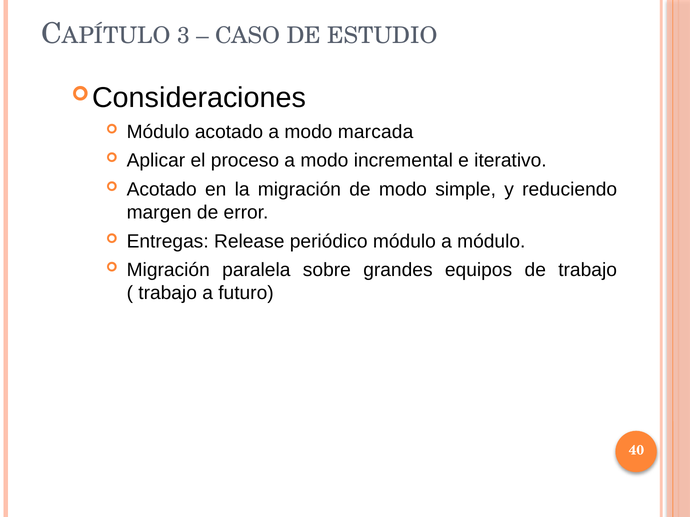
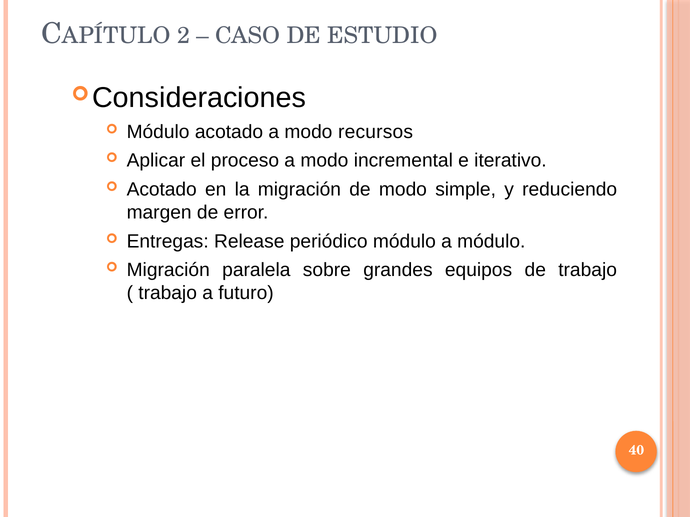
3: 3 -> 2
marcada: marcada -> recursos
